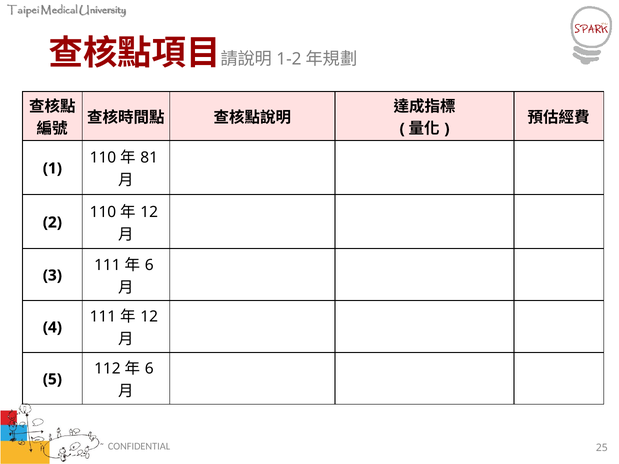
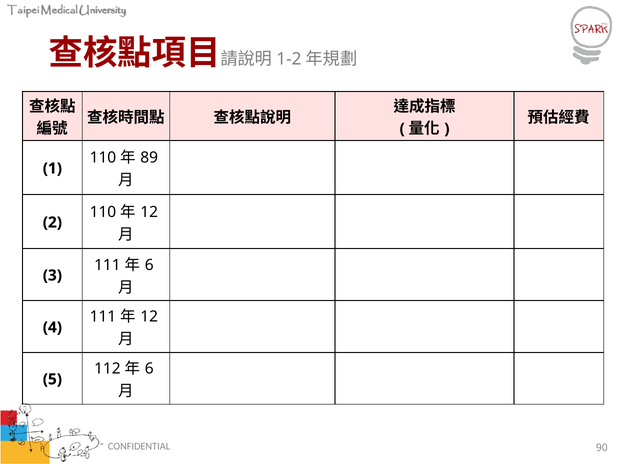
81: 81 -> 89
25: 25 -> 90
